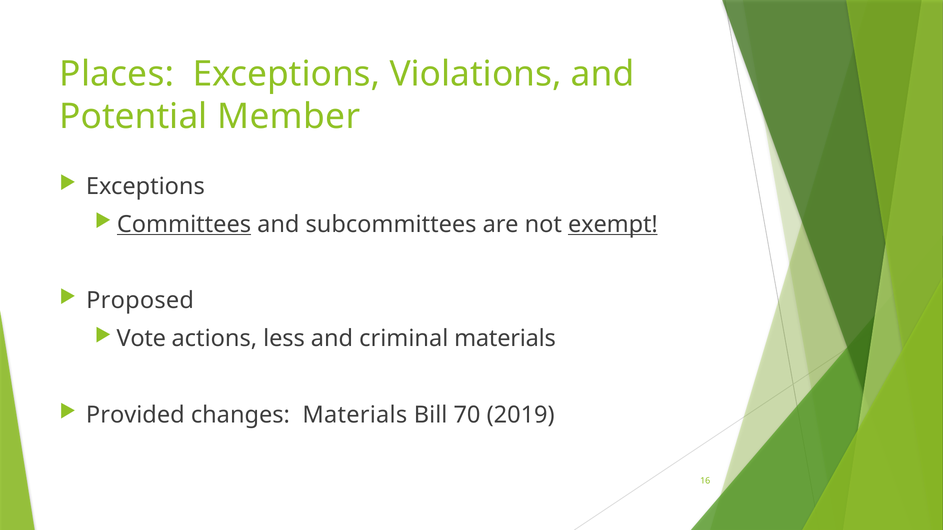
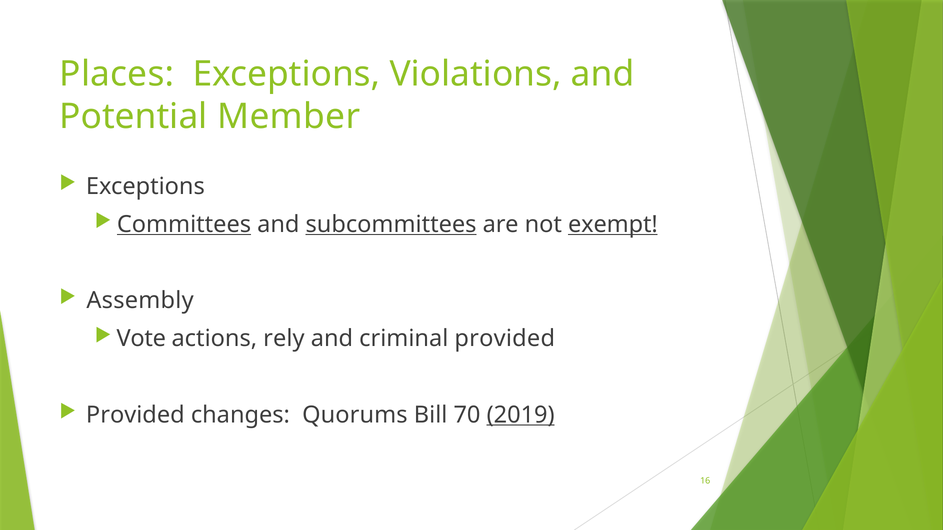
subcommittees underline: none -> present
Proposed: Proposed -> Assembly
less: less -> rely
criminal materials: materials -> provided
changes Materials: Materials -> Quorums
2019 underline: none -> present
